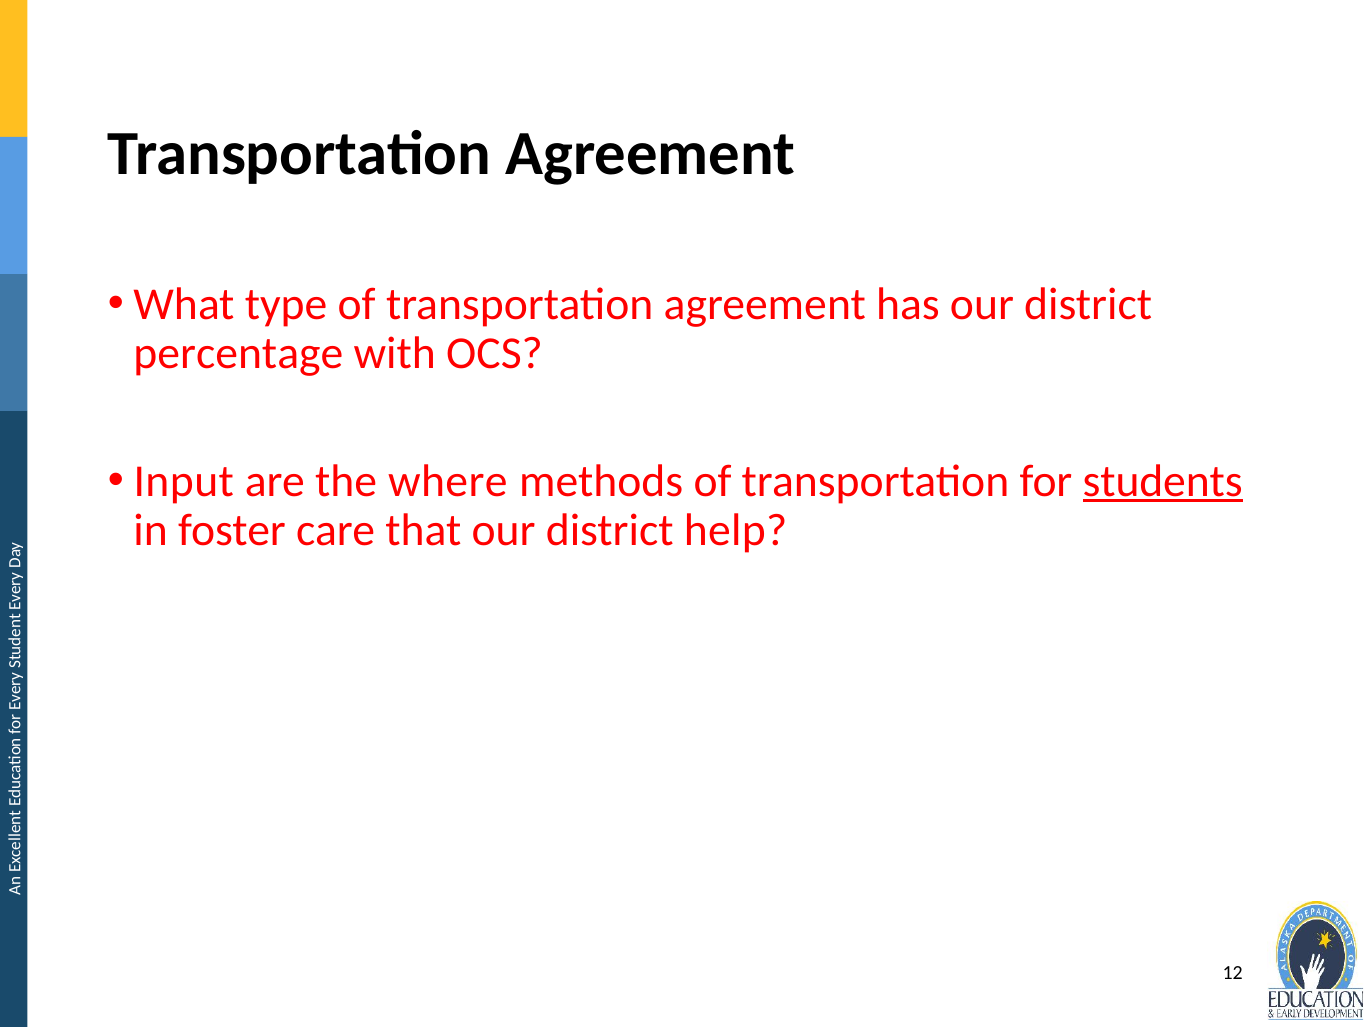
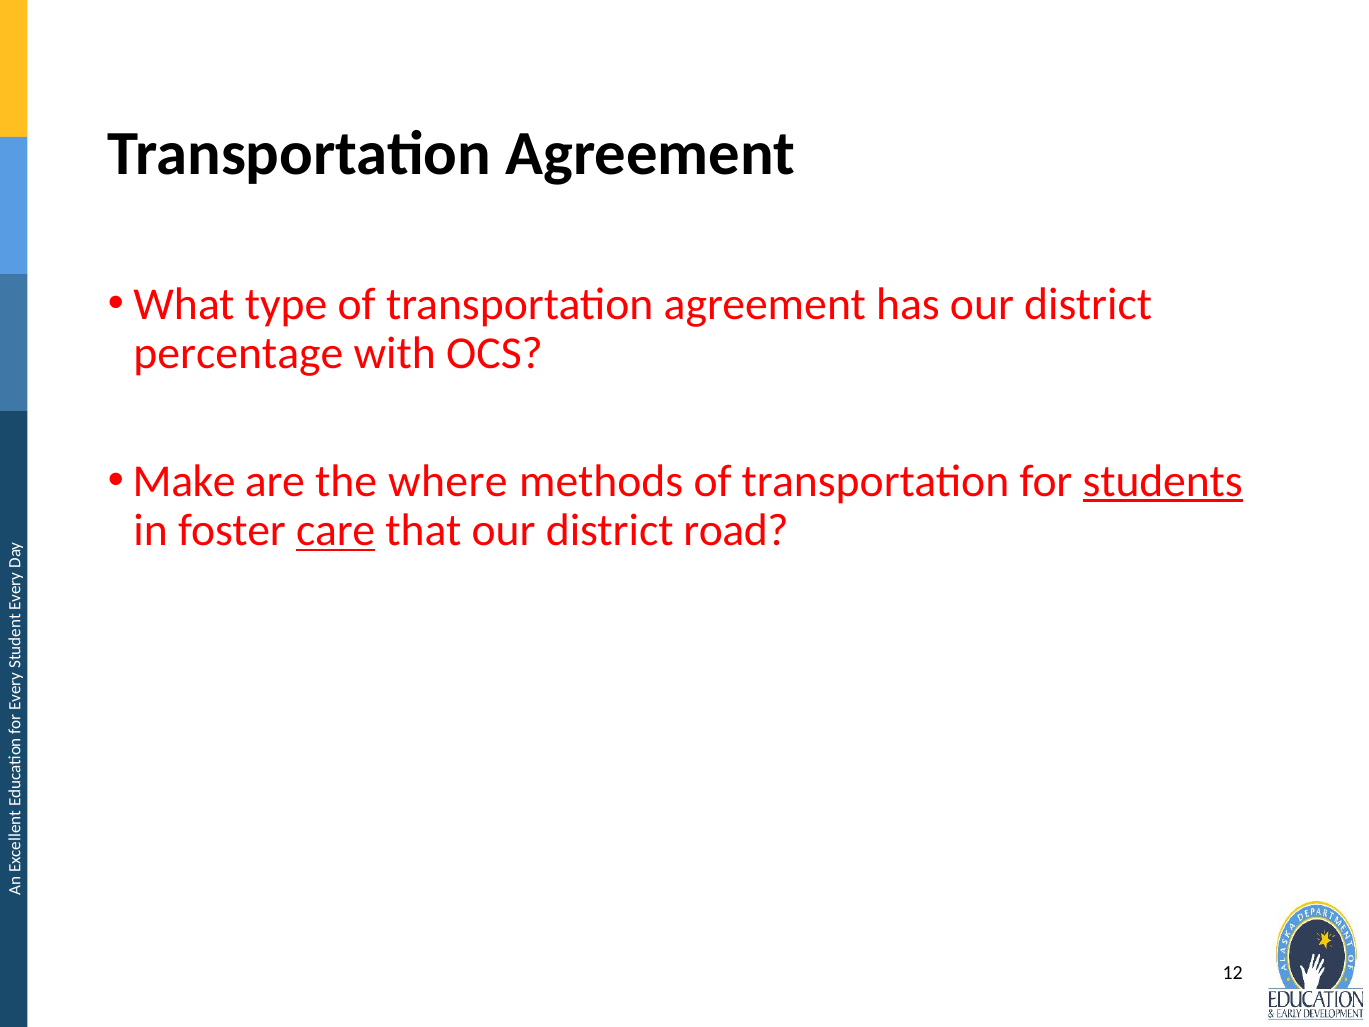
Input: Input -> Make
care underline: none -> present
help: help -> road
